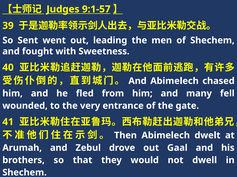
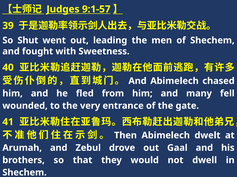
Sent: Sent -> Shut
